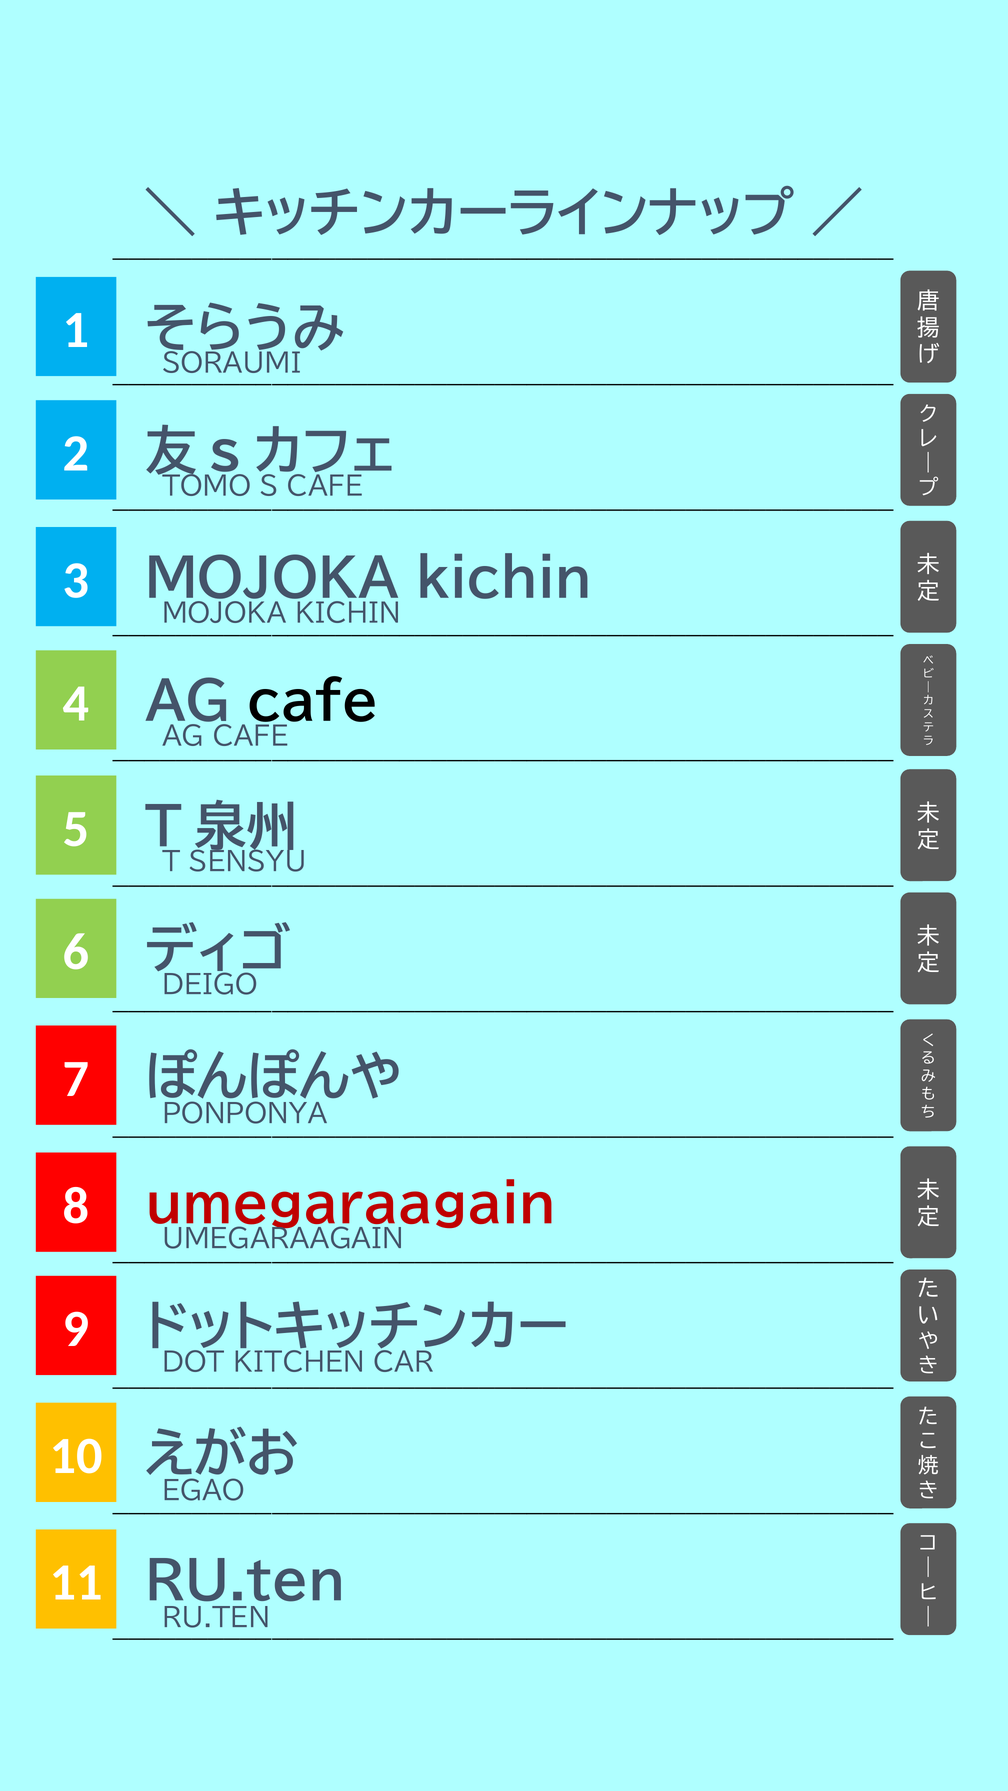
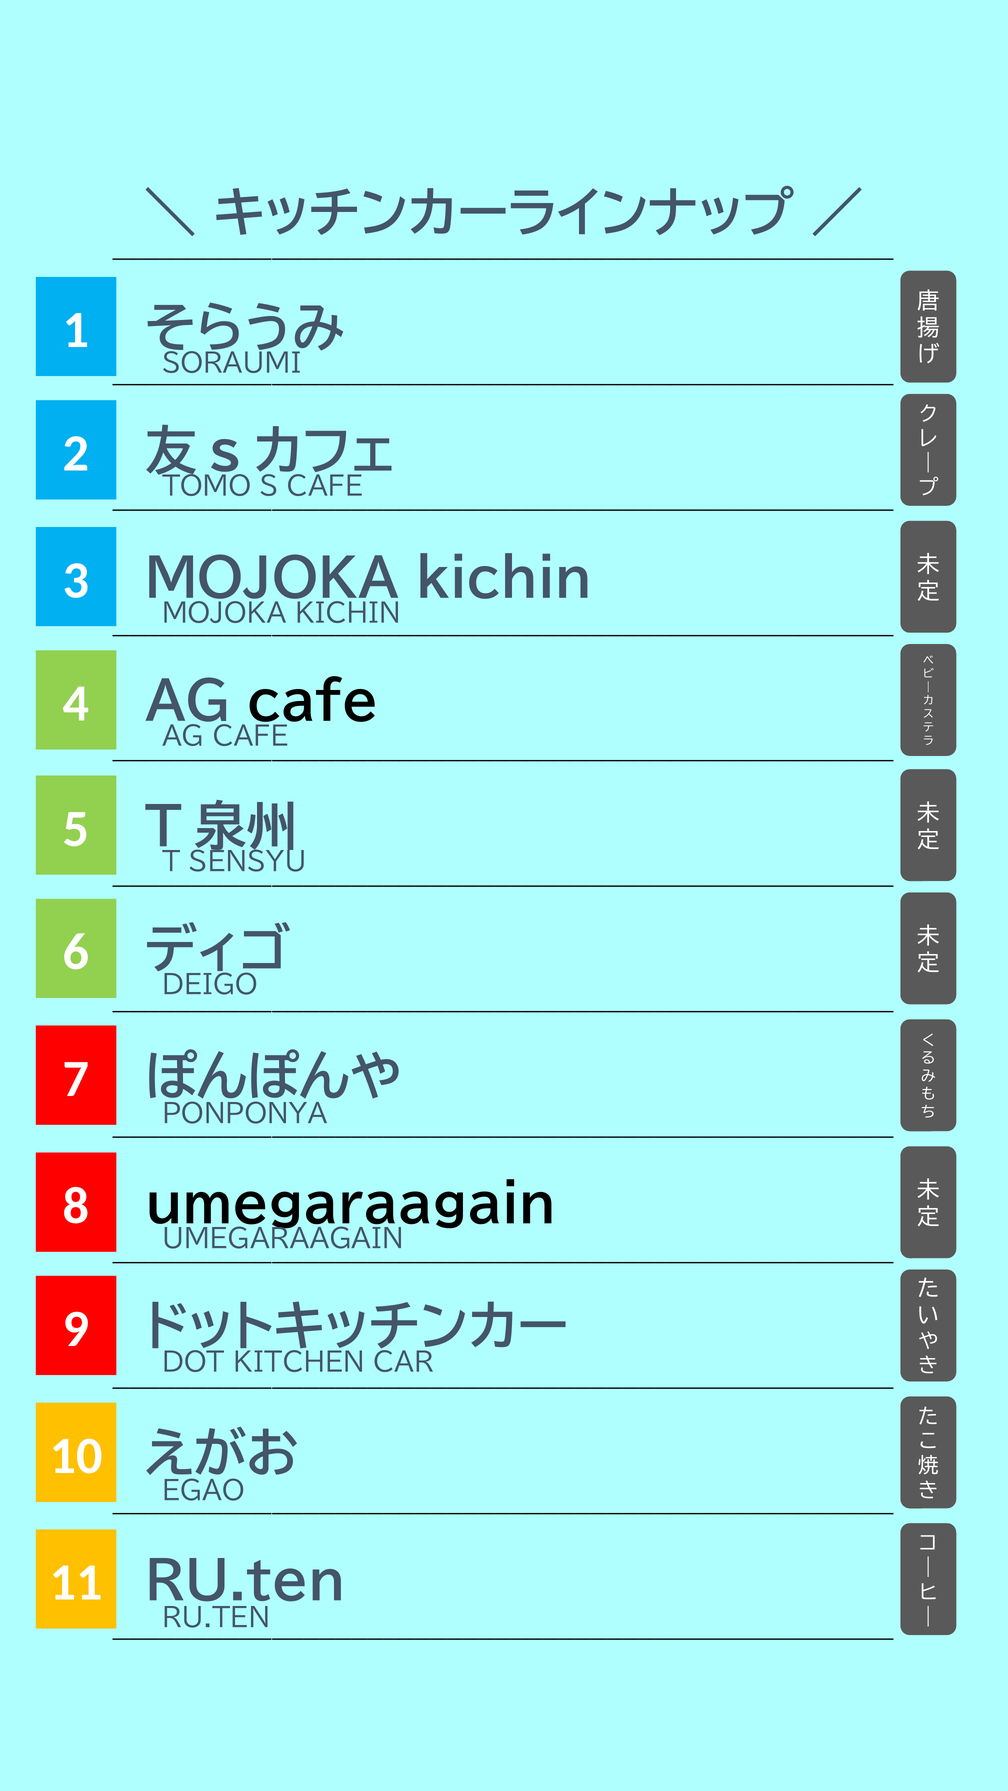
umegaraagain at (351, 1206) colour: red -> black
